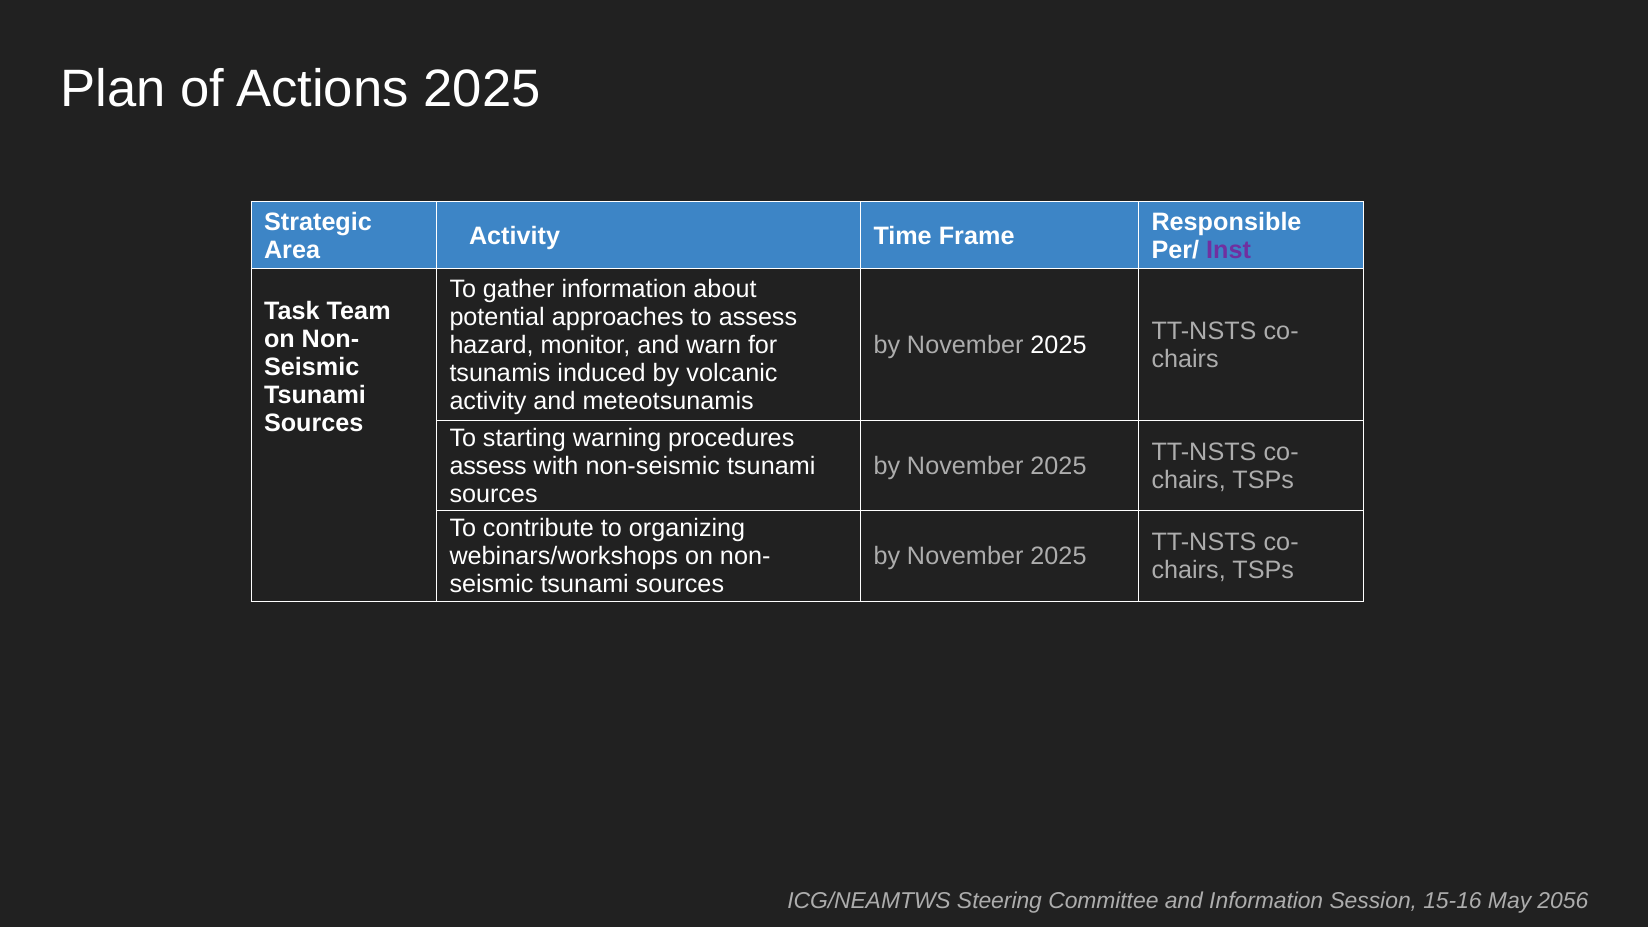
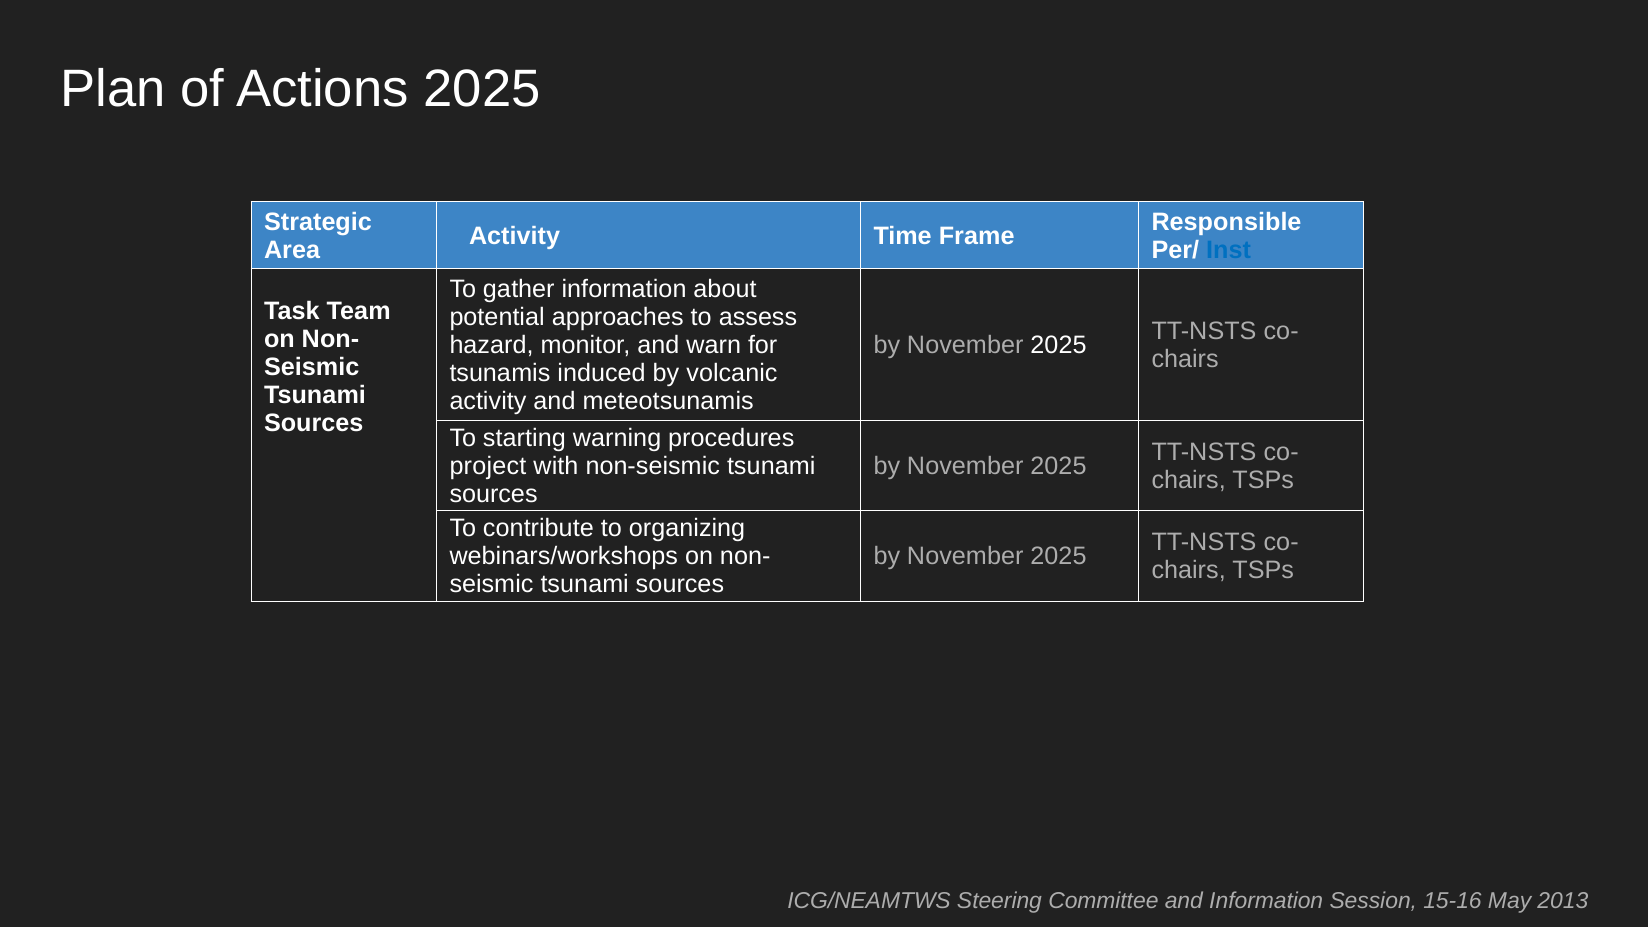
Inst colour: purple -> blue
assess at (488, 466): assess -> project
2056: 2056 -> 2013
